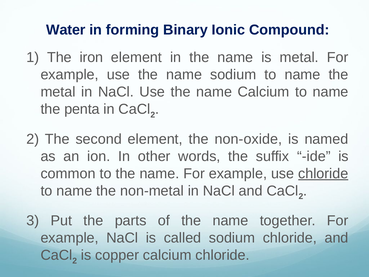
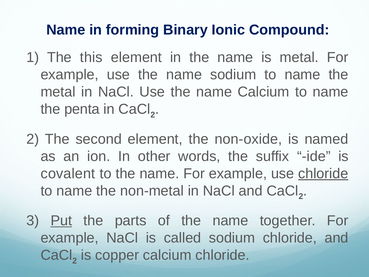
Water at (66, 30): Water -> Name
iron: iron -> this
common: common -> covalent
Put underline: none -> present
